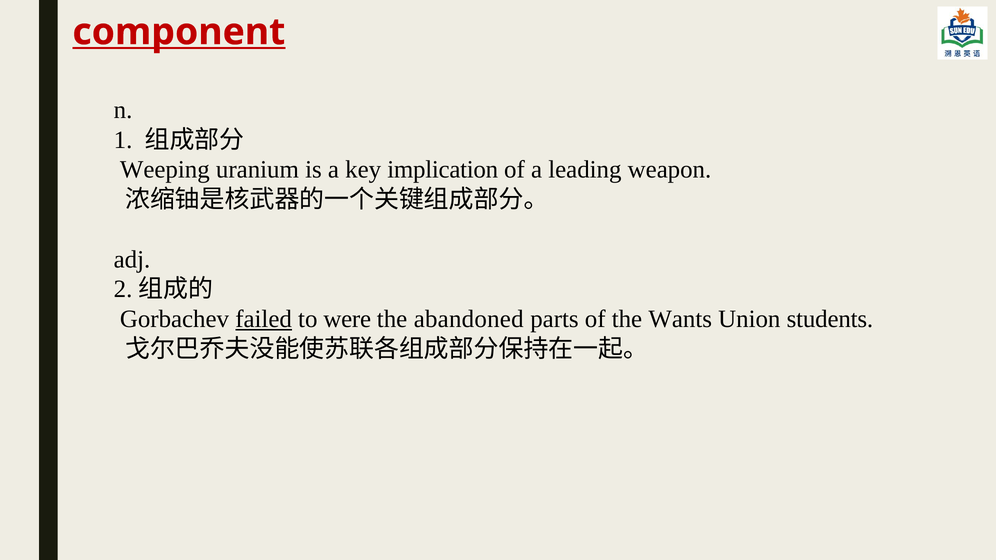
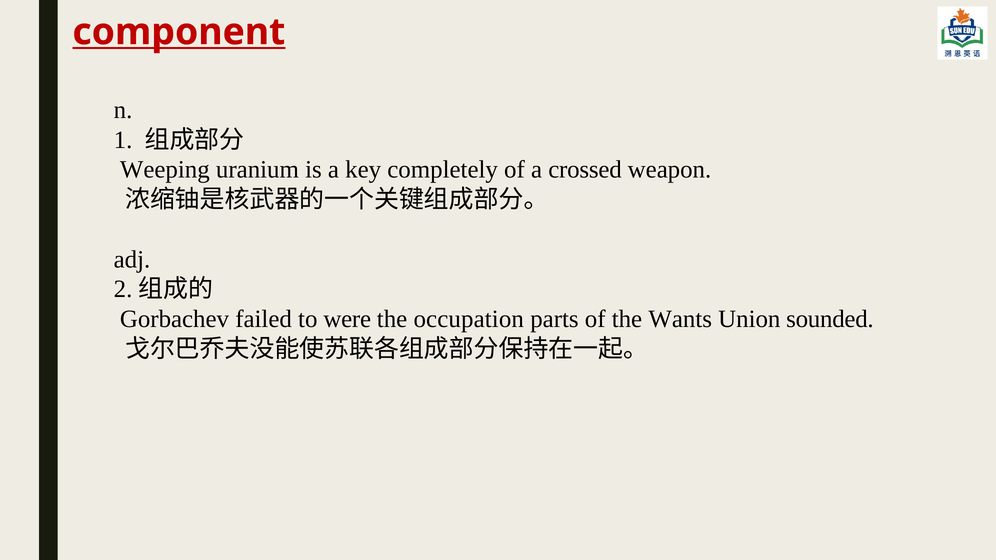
implication: implication -> completely
leading: leading -> crossed
failed underline: present -> none
abandoned: abandoned -> occupation
students: students -> sounded
